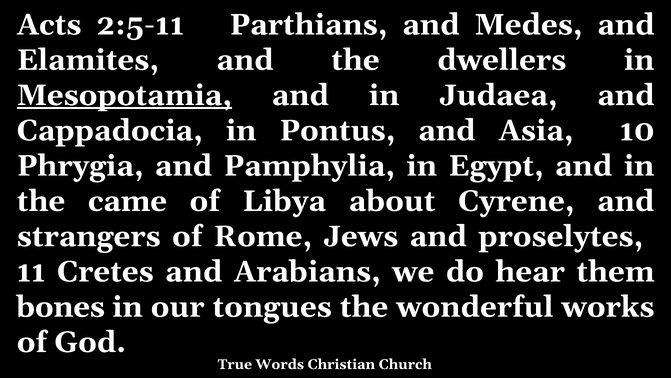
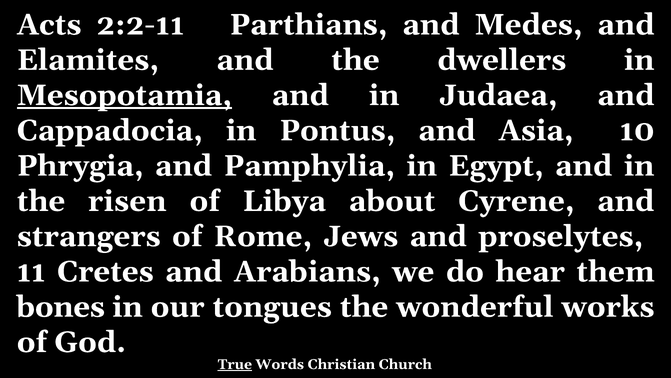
2:5-11: 2:5-11 -> 2:2-11
came: came -> risen
True underline: none -> present
